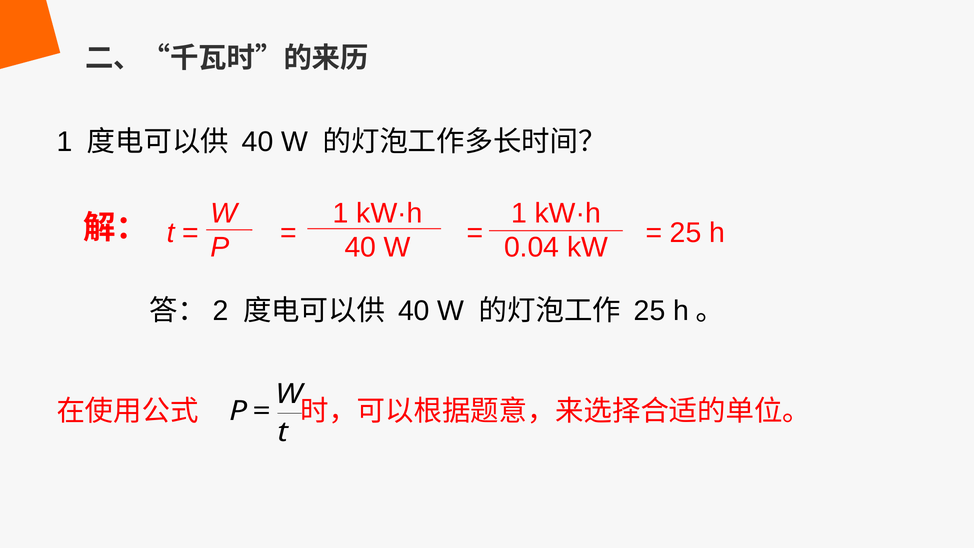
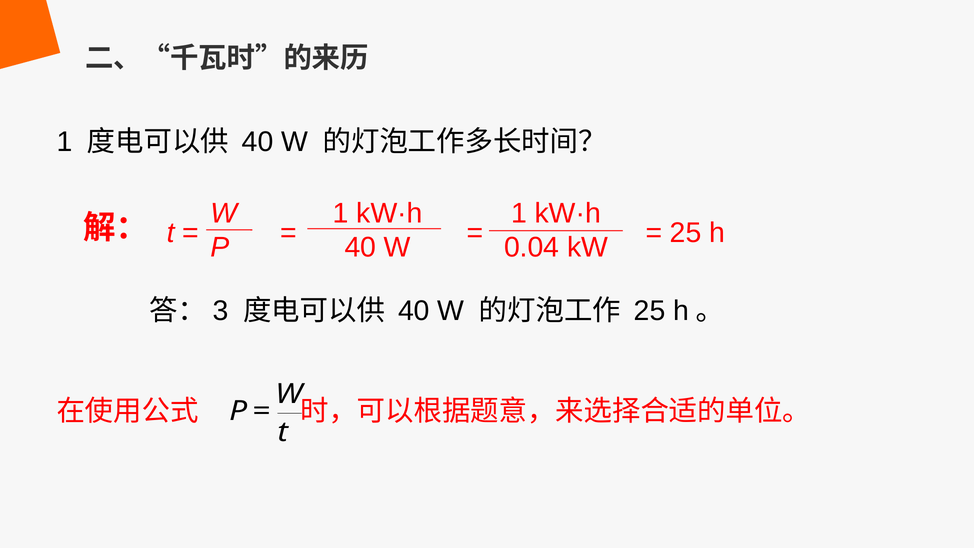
2: 2 -> 3
